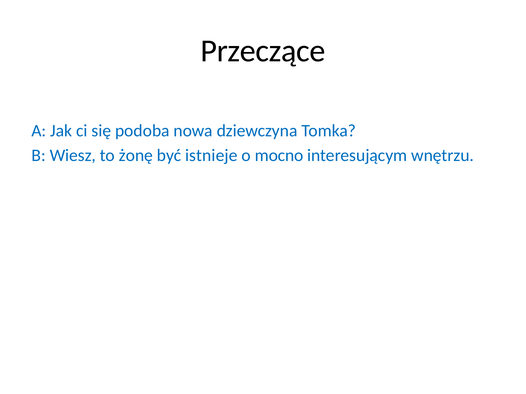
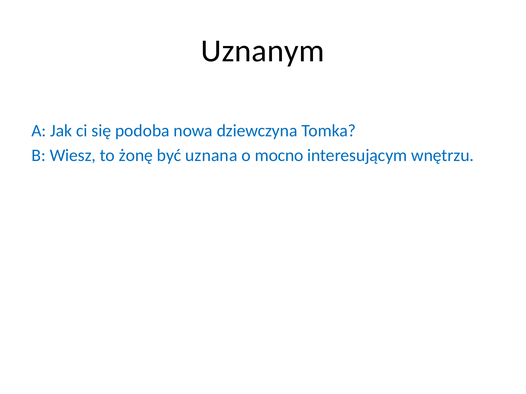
Przeczące: Przeczące -> Uznanym
istnieje: istnieje -> uznana
